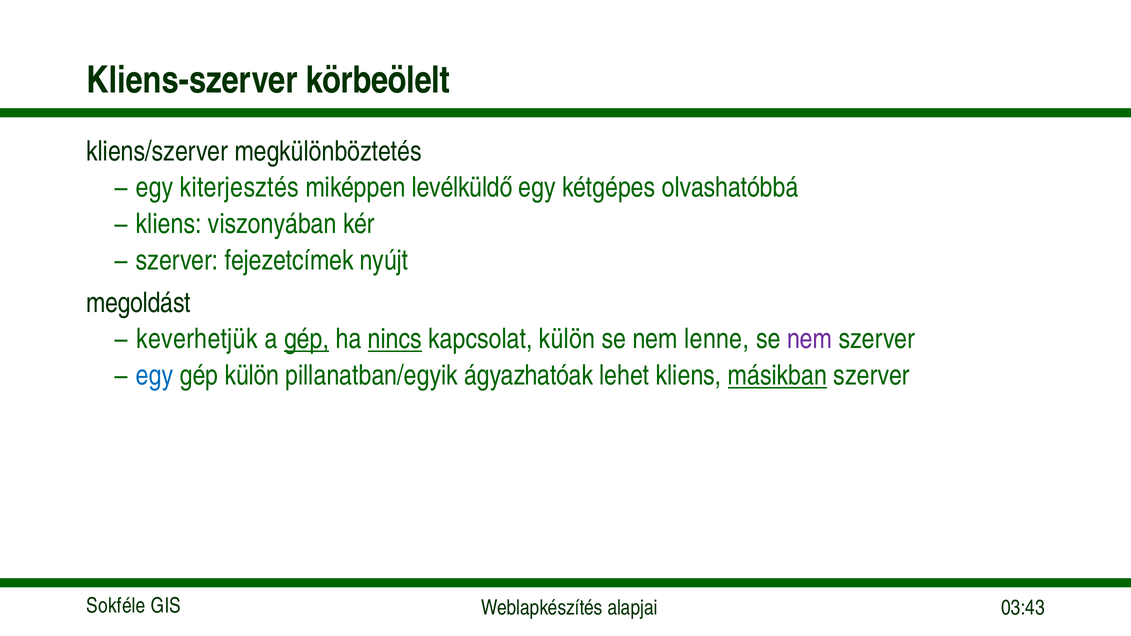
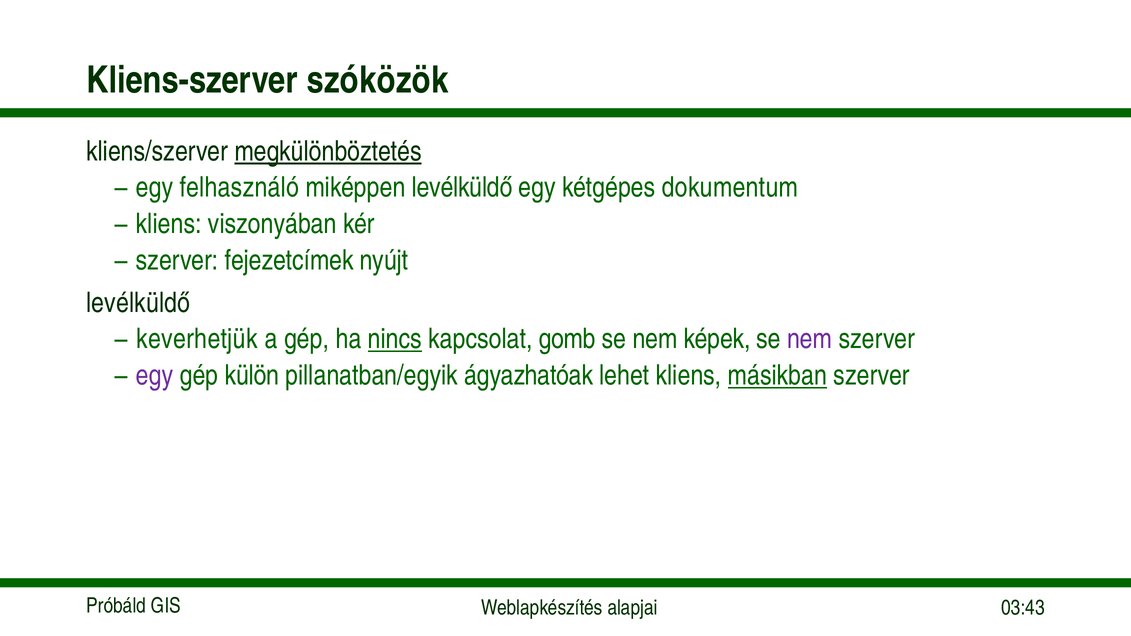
körbeölelt: körbeölelt -> szóközök
megkülönböztetés underline: none -> present
kiterjesztés: kiterjesztés -> felhasználó
olvashatóbbá: olvashatóbbá -> dokumentum
megoldást at (138, 303): megoldást -> levélküldő
gép at (307, 339) underline: present -> none
kapcsolat külön: külön -> gomb
lenne: lenne -> képek
egy at (155, 376) colour: blue -> purple
Sokféle: Sokféle -> Próbáld
